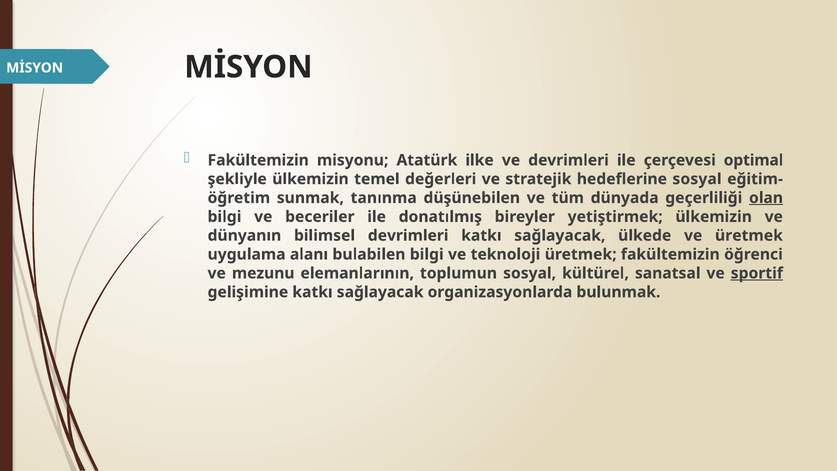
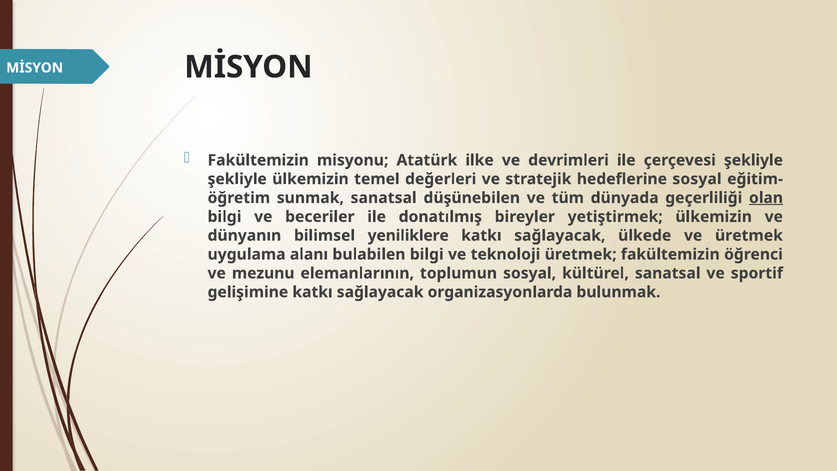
çerçevesi optimal: optimal -> şekliyle
sunmak tanınma: tanınma -> sanatsal
bilimsel devrimleri: devrimleri -> yeniliklere
sportif underline: present -> none
